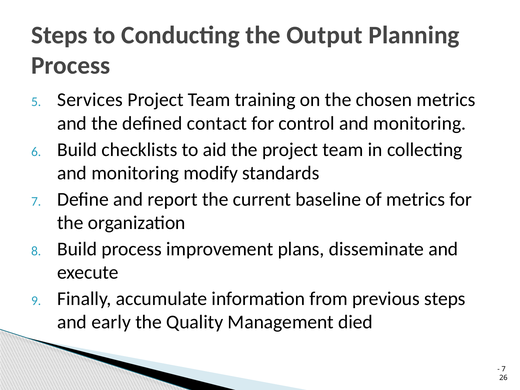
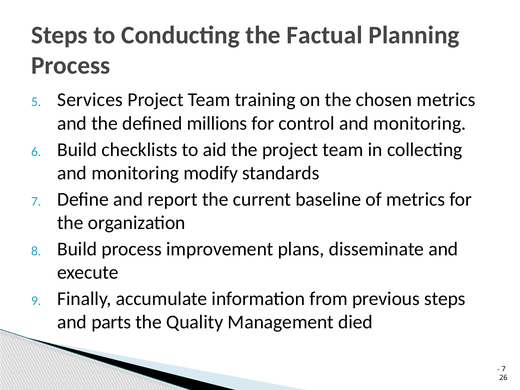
Output: Output -> Factual
contact: contact -> millions
early: early -> parts
